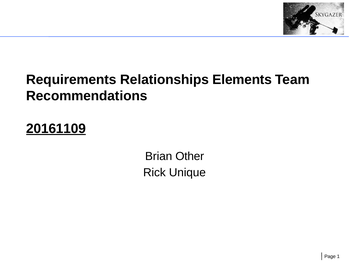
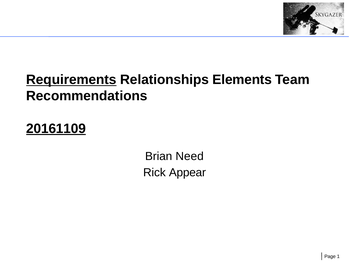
Requirements underline: none -> present
Other: Other -> Need
Unique: Unique -> Appear
